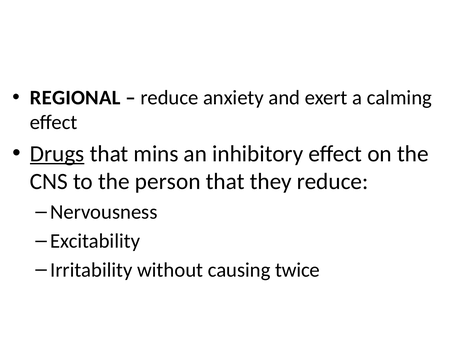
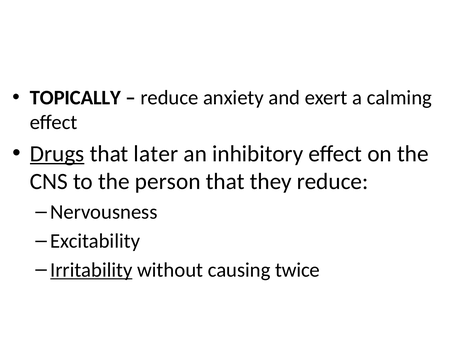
REGIONAL: REGIONAL -> TOPICALLY
mins: mins -> later
Irritability underline: none -> present
